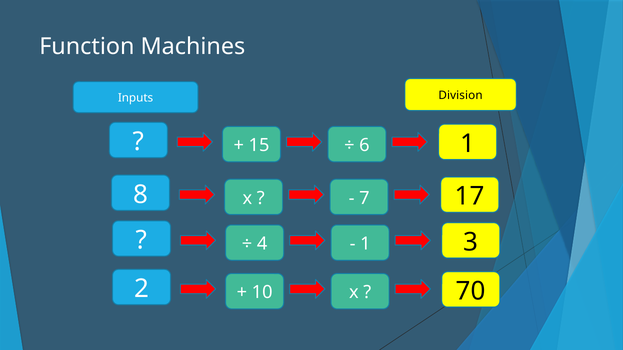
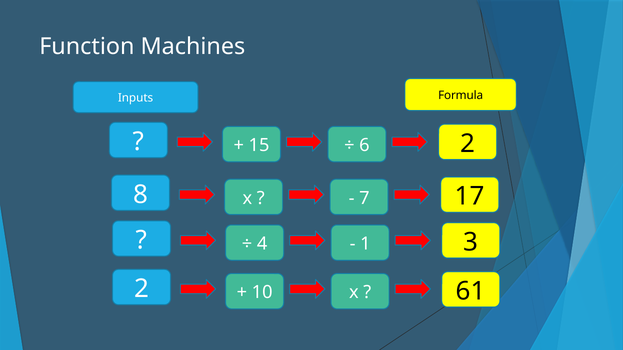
Division: Division -> Formula
6 1: 1 -> 2
70: 70 -> 61
